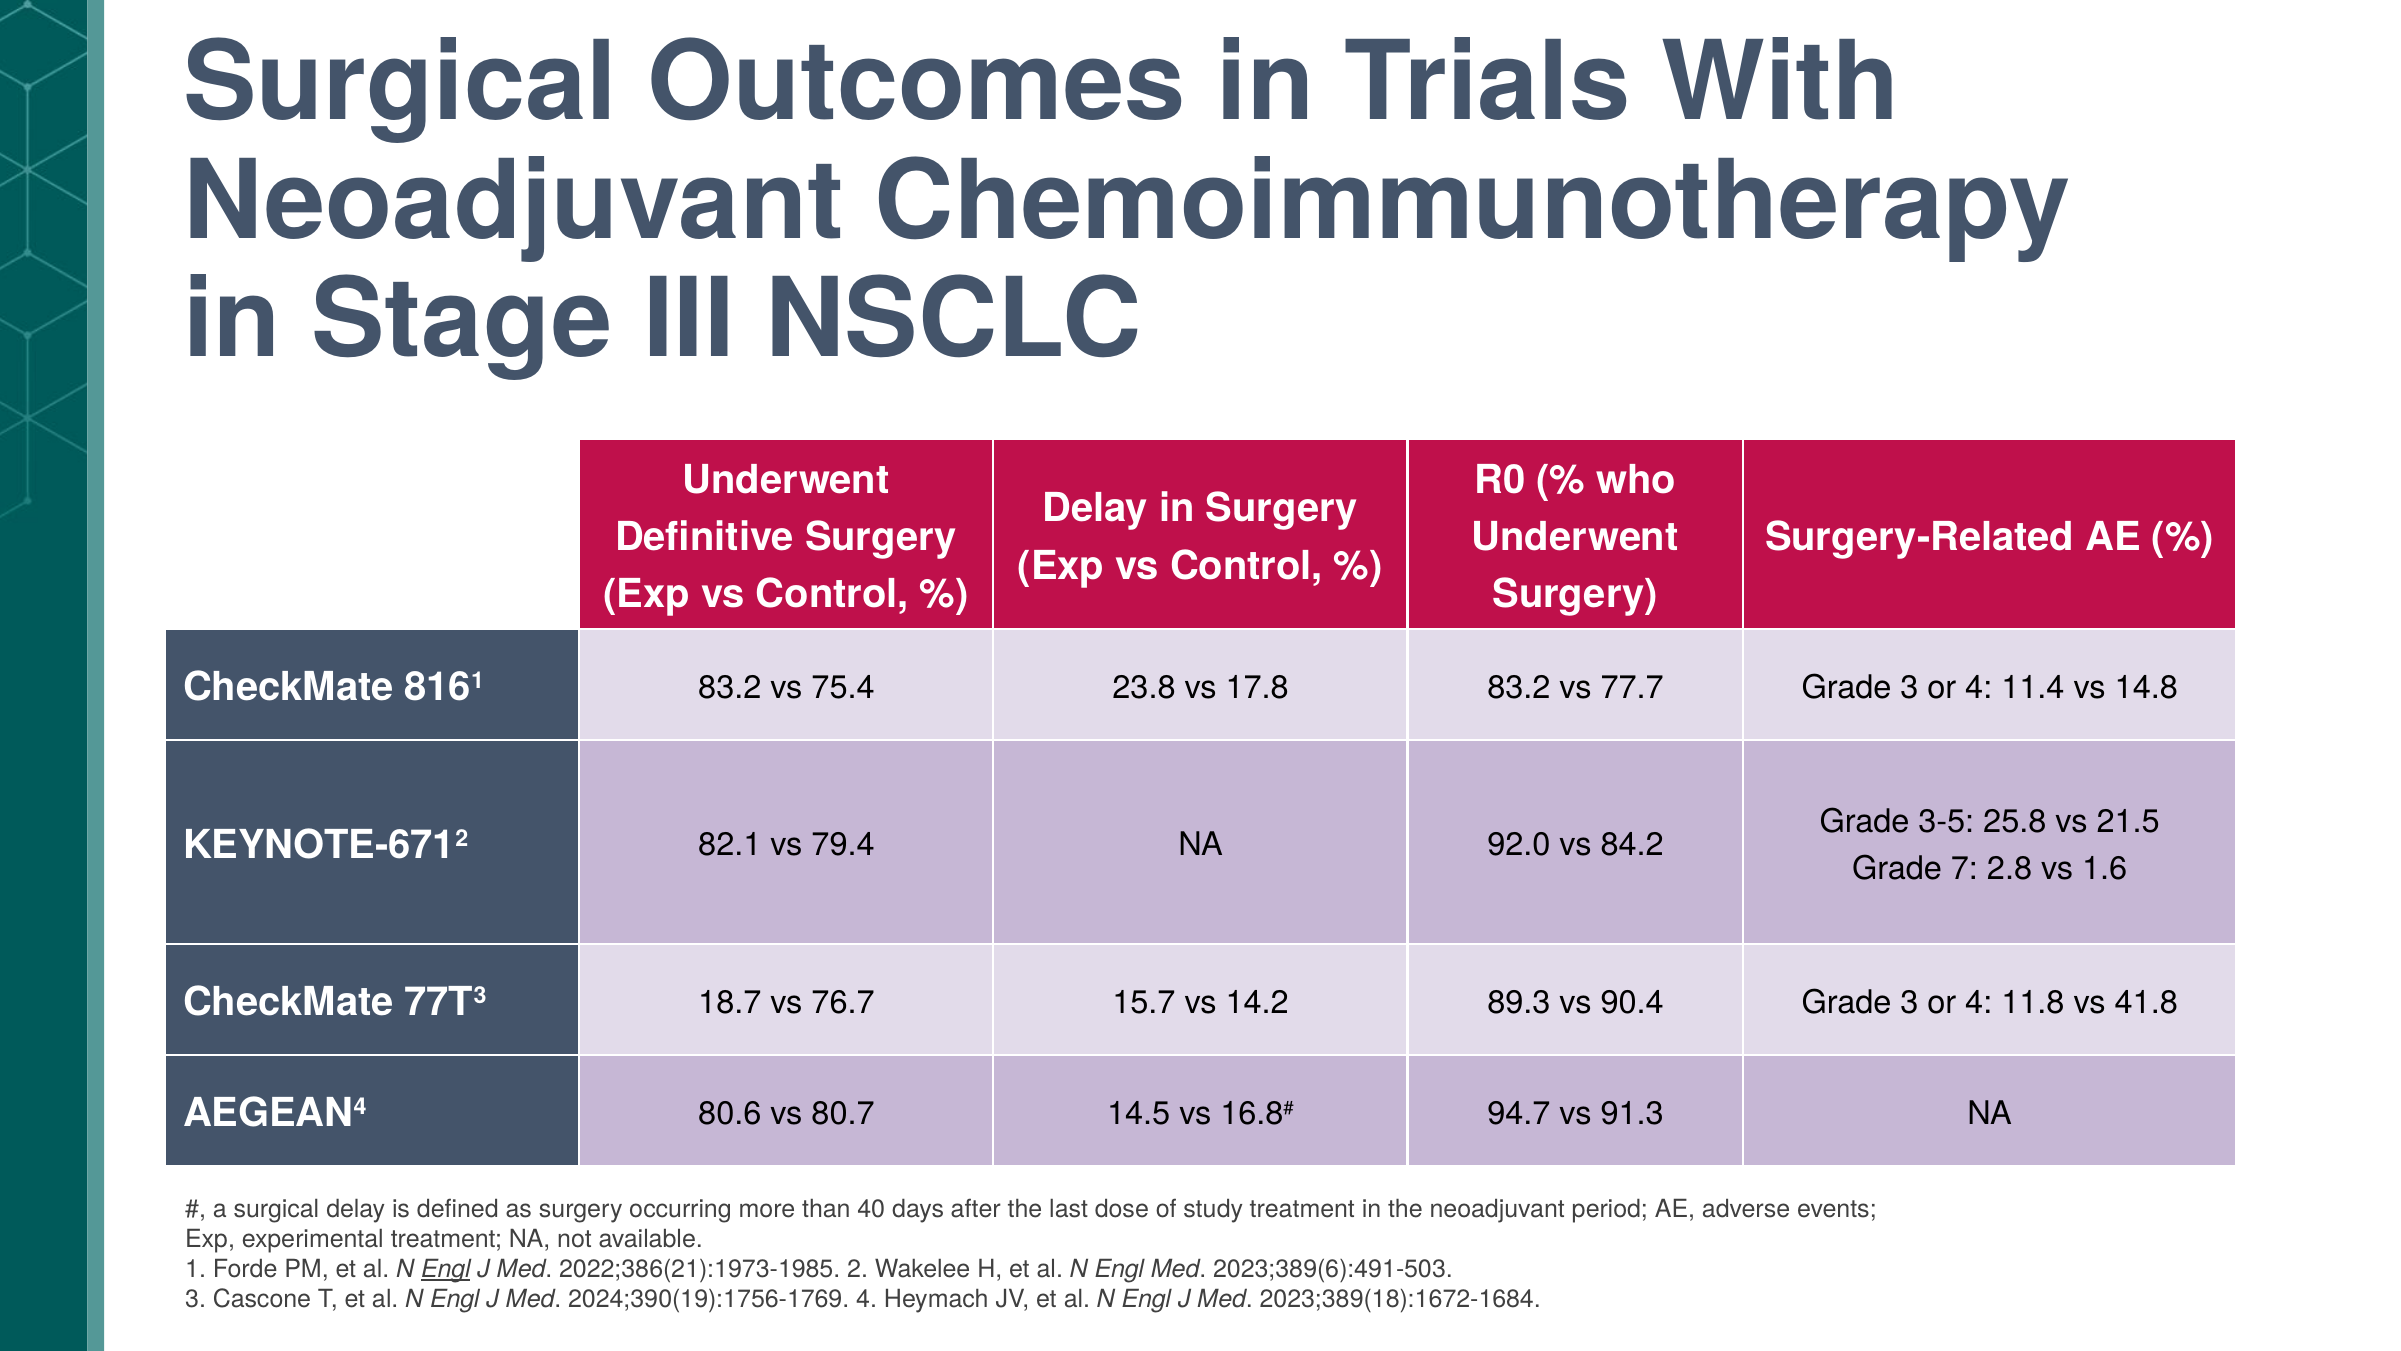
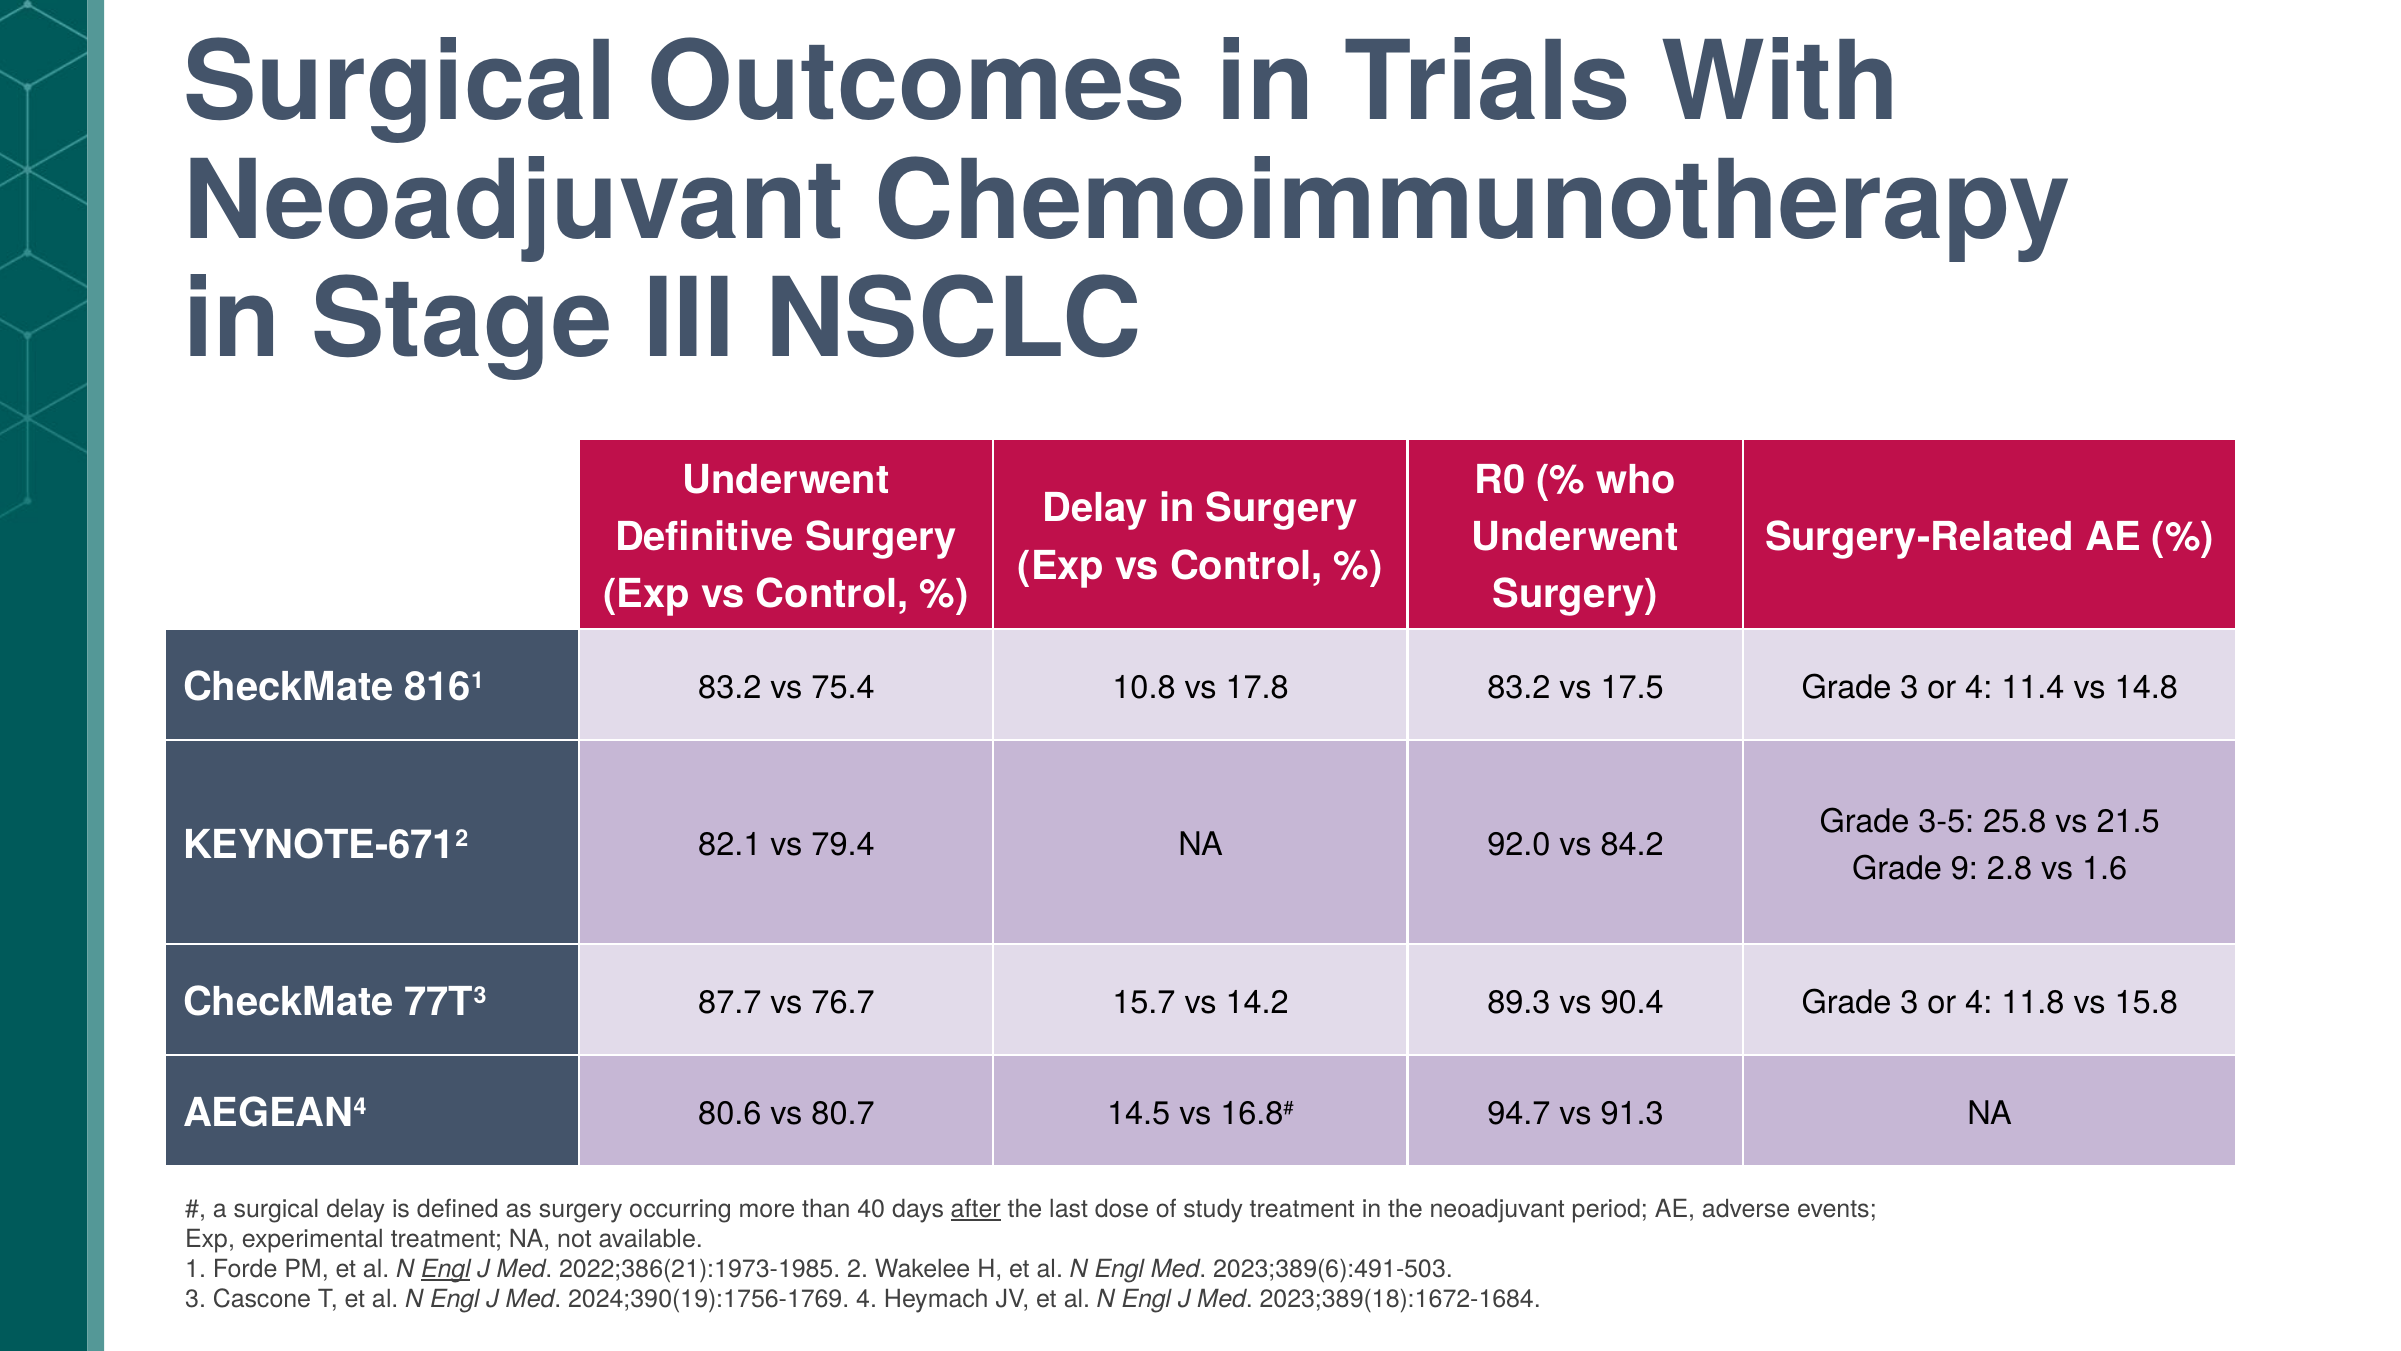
23.8: 23.8 -> 10.8
77.7: 77.7 -> 17.5
7: 7 -> 9
18.7: 18.7 -> 87.7
41.8: 41.8 -> 15.8
after underline: none -> present
